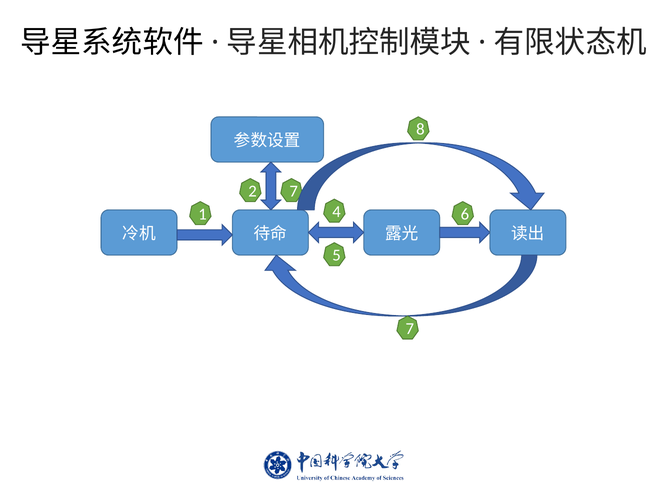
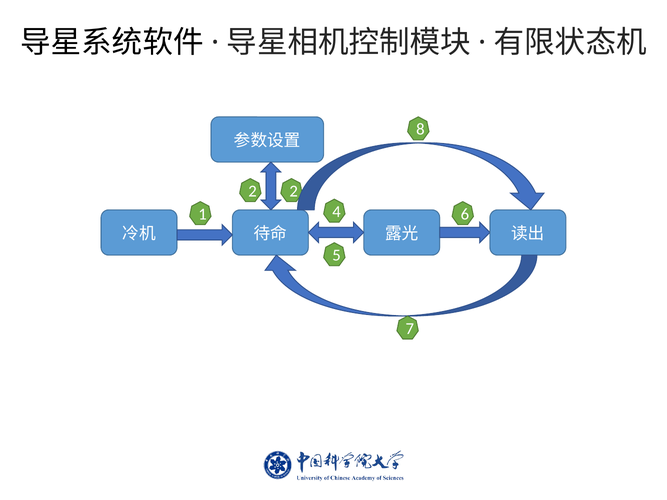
2 7: 7 -> 2
